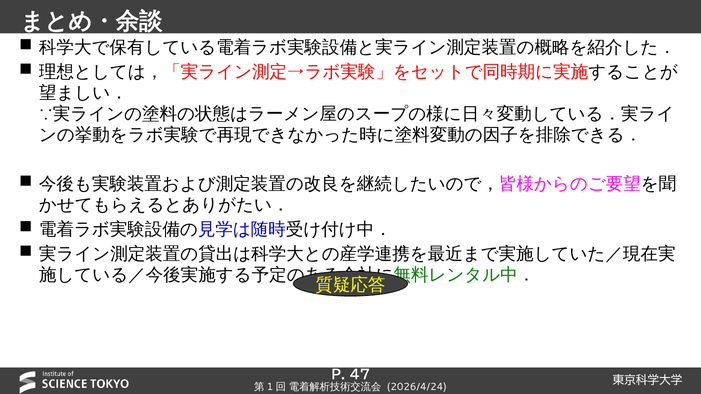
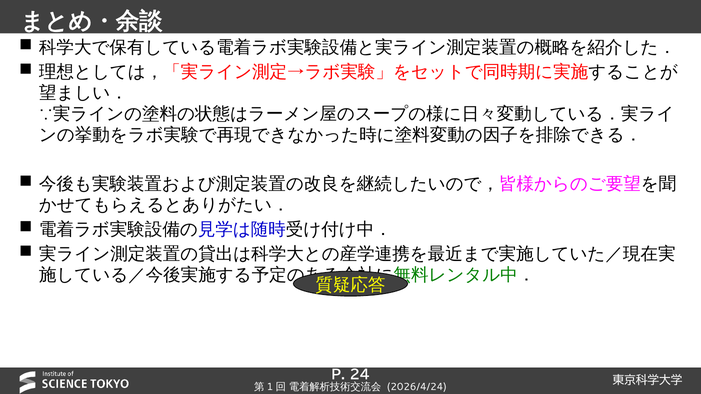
47: 47 -> 24
